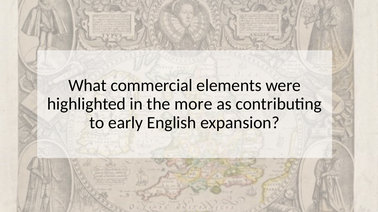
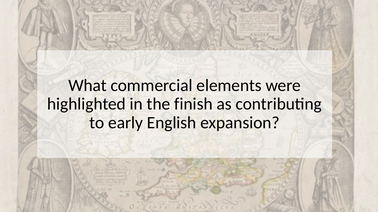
more: more -> finish
